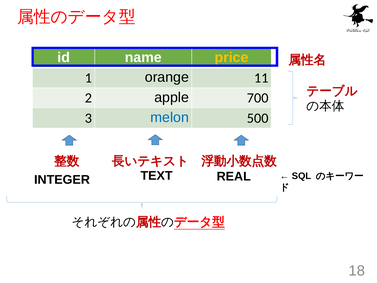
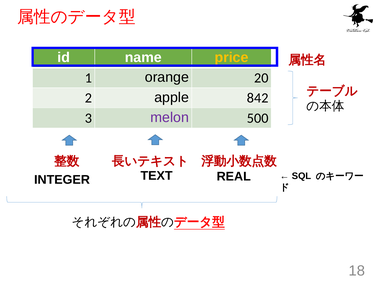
11: 11 -> 20
700: 700 -> 842
melon colour: blue -> purple
